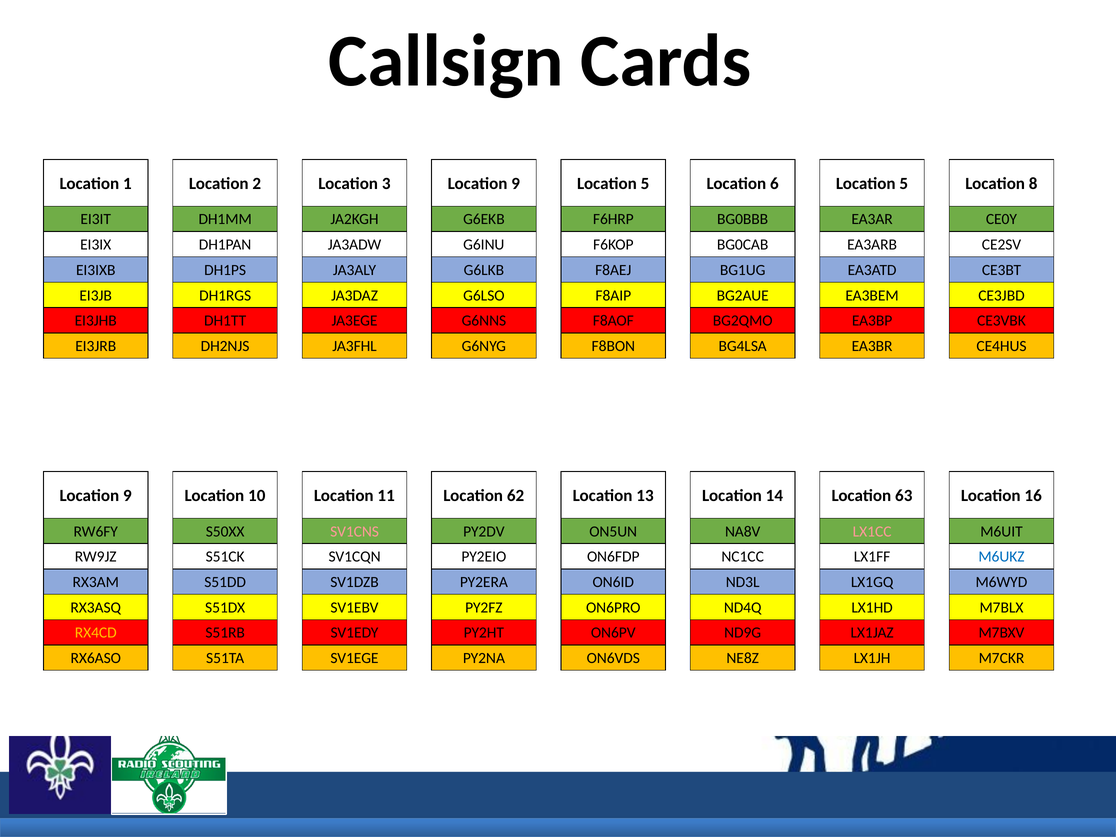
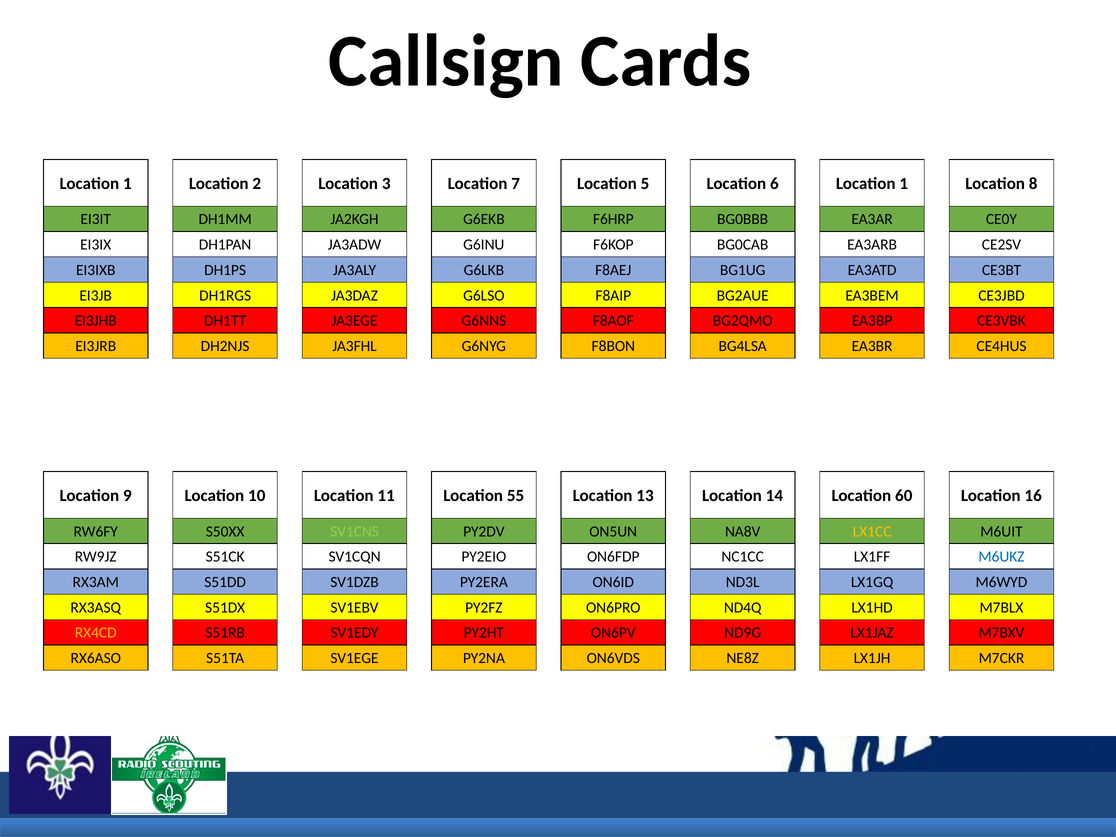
3 Location 9: 9 -> 7
6 Location 5: 5 -> 1
62: 62 -> 55
63: 63 -> 60
SV1CNS colour: pink -> light green
LX1CC colour: pink -> yellow
